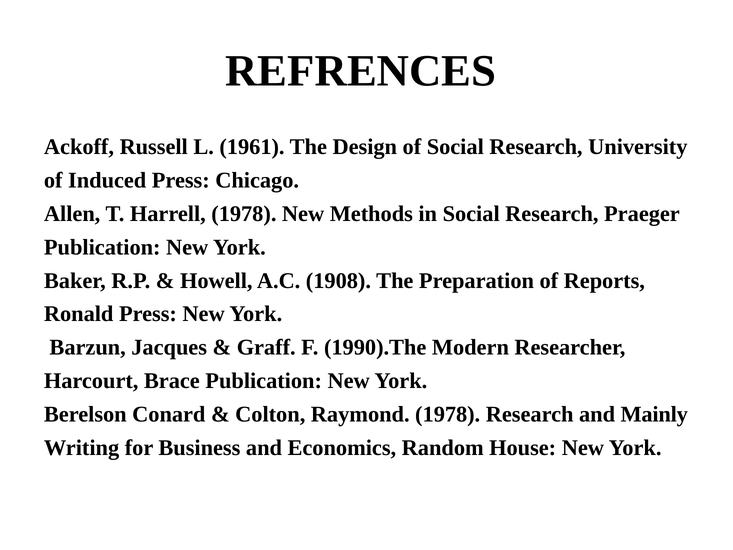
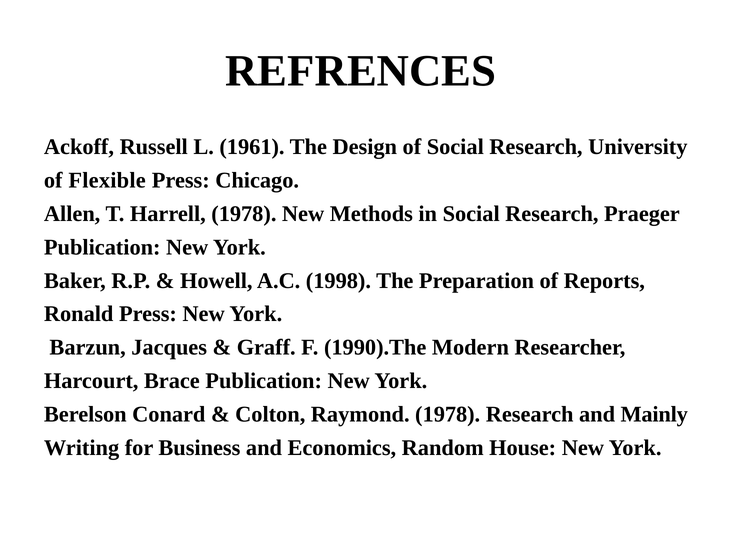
Induced: Induced -> Flexible
1908: 1908 -> 1998
